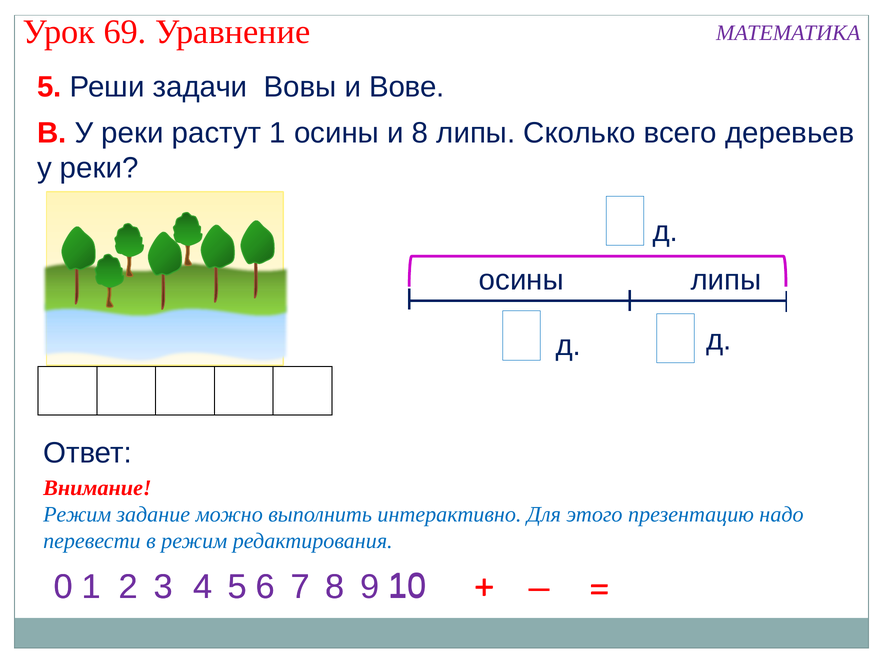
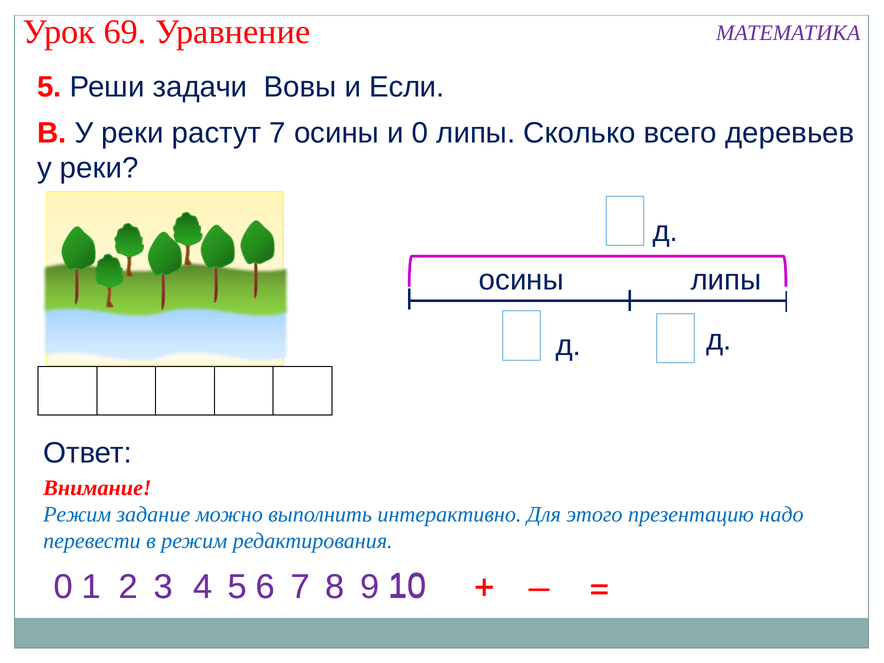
Вове: Вове -> Если
растут 1: 1 -> 7
и 8: 8 -> 0
